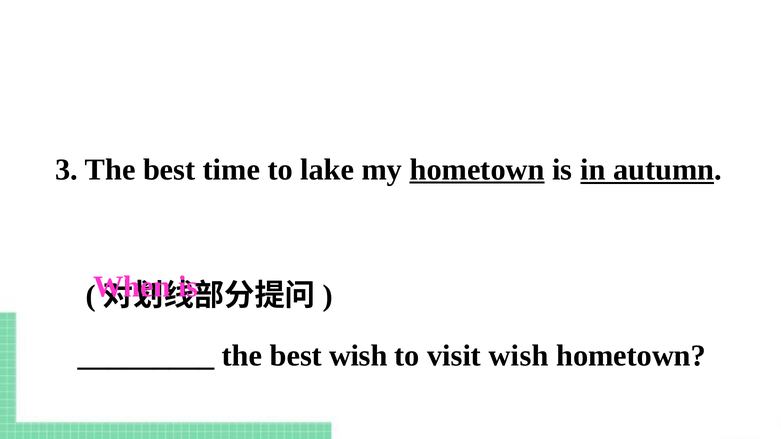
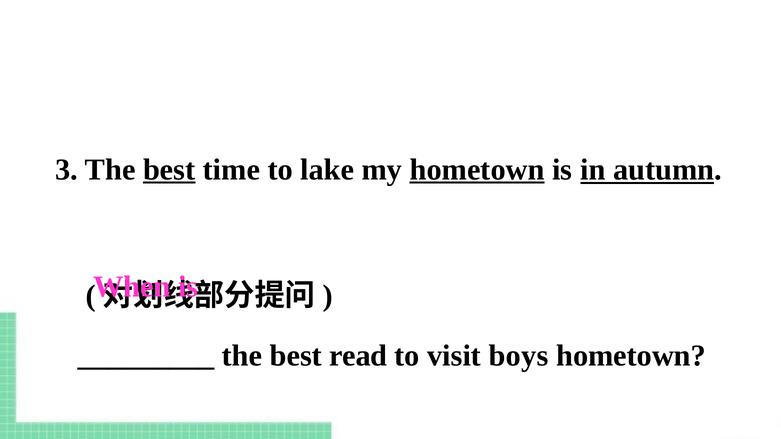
best at (169, 170) underline: none -> present
best wish: wish -> read
visit wish: wish -> boys
